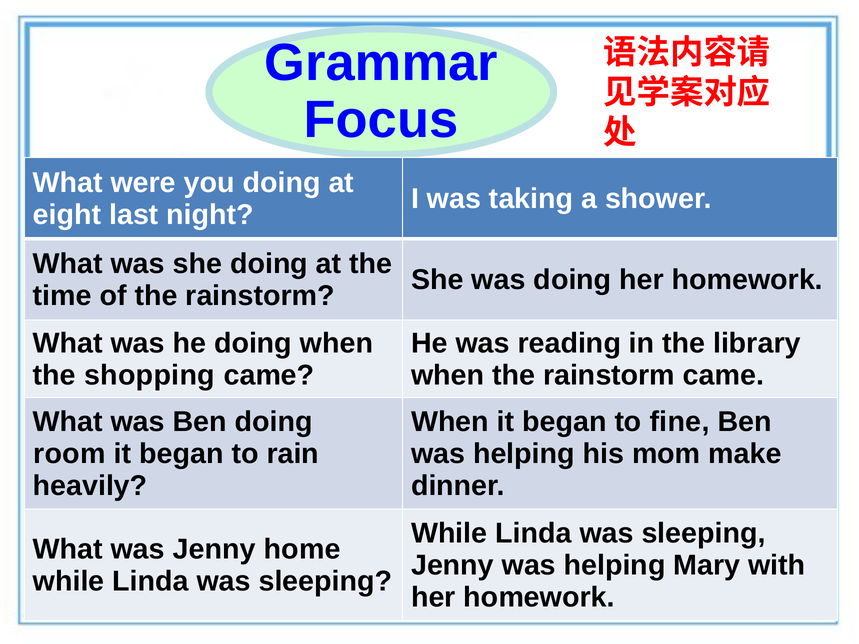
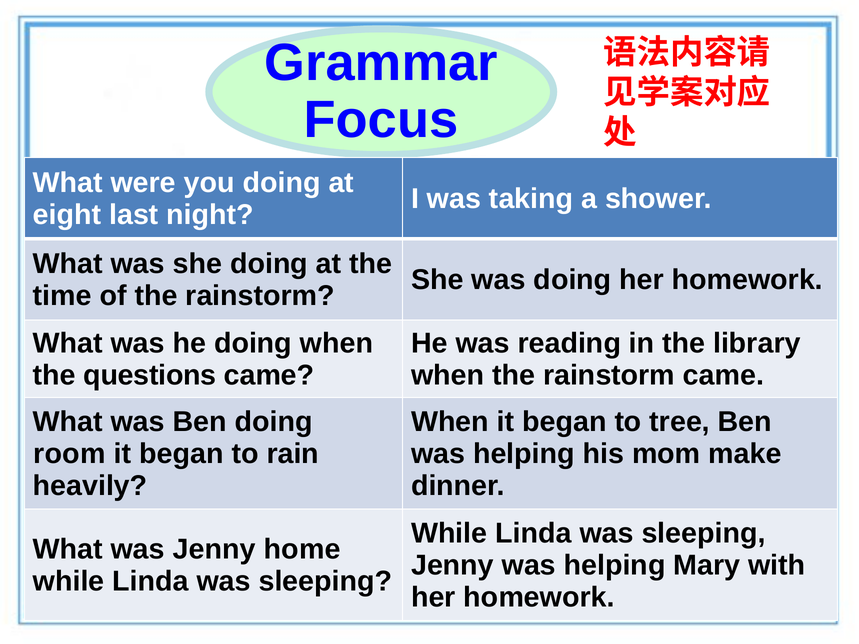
shopping: shopping -> questions
fine: fine -> tree
